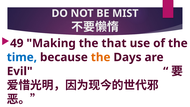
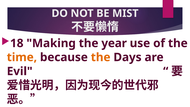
49: 49 -> 18
that: that -> year
time colour: blue -> orange
